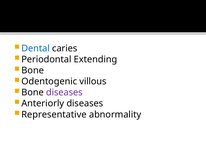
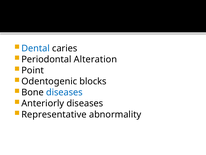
Extending: Extending -> Alteration
Bone at (33, 70): Bone -> Point
villous: villous -> blocks
diseases at (64, 92) colour: purple -> blue
